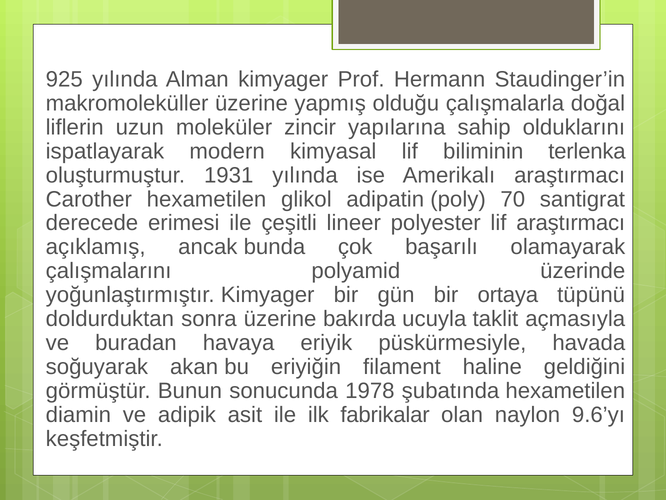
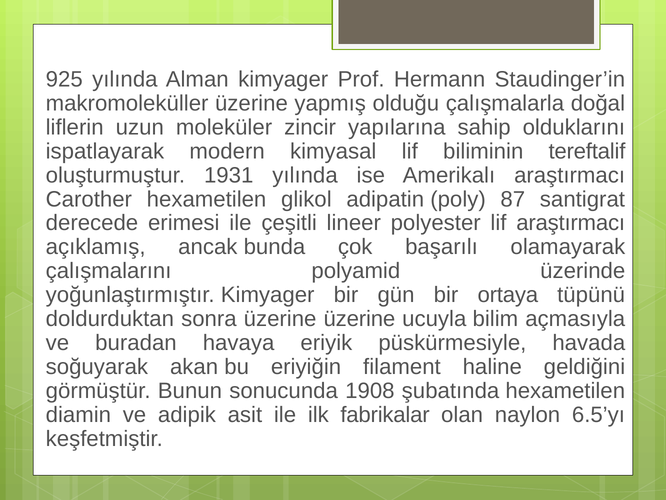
terlenka: terlenka -> tereftalif
70: 70 -> 87
üzerine bakırda: bakırda -> üzerine
taklit: taklit -> bilim
1978: 1978 -> 1908
9.6’yı: 9.6’yı -> 6.5’yı
